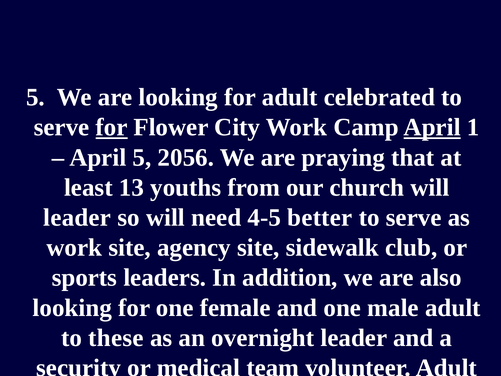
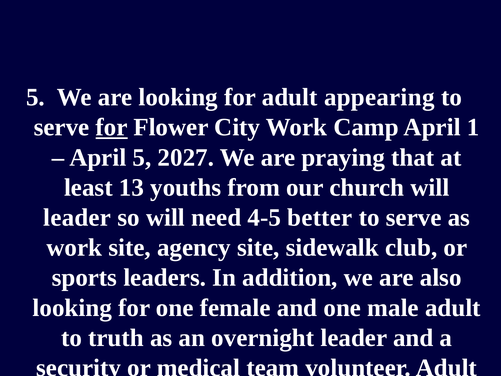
celebrated: celebrated -> appearing
April at (432, 127) underline: present -> none
2056: 2056 -> 2027
these: these -> truth
